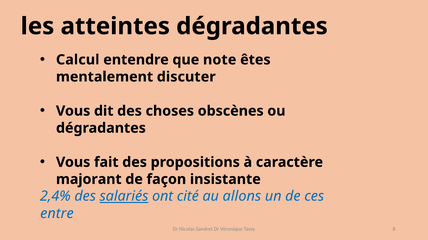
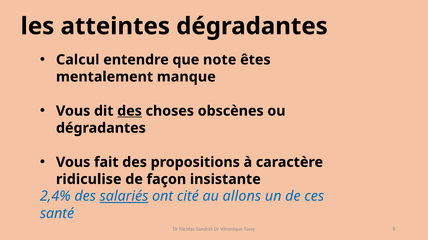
discuter: discuter -> manque
des at (130, 111) underline: none -> present
majorant: majorant -> ridiculise
entre: entre -> santé
